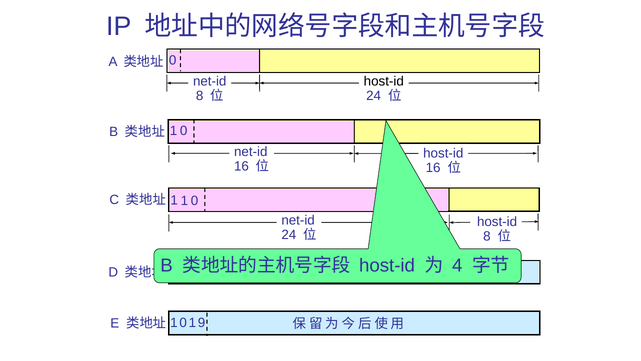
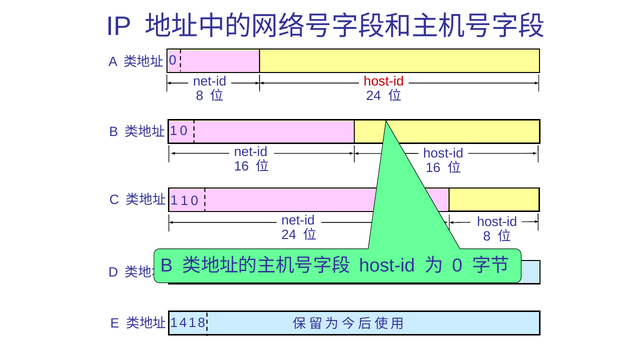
host-id at (384, 81) colour: black -> red
4 at (457, 265): 4 -> 0
0 at (183, 323): 0 -> 4
1 9: 9 -> 8
